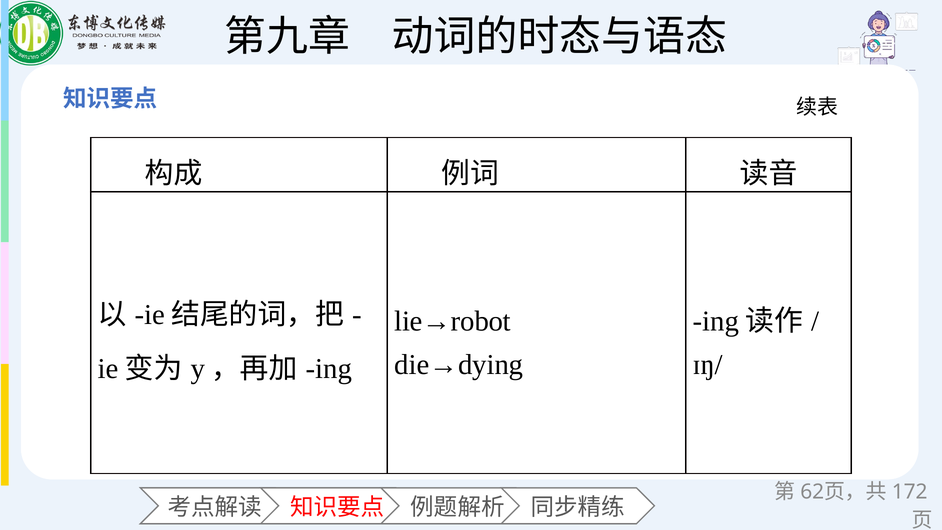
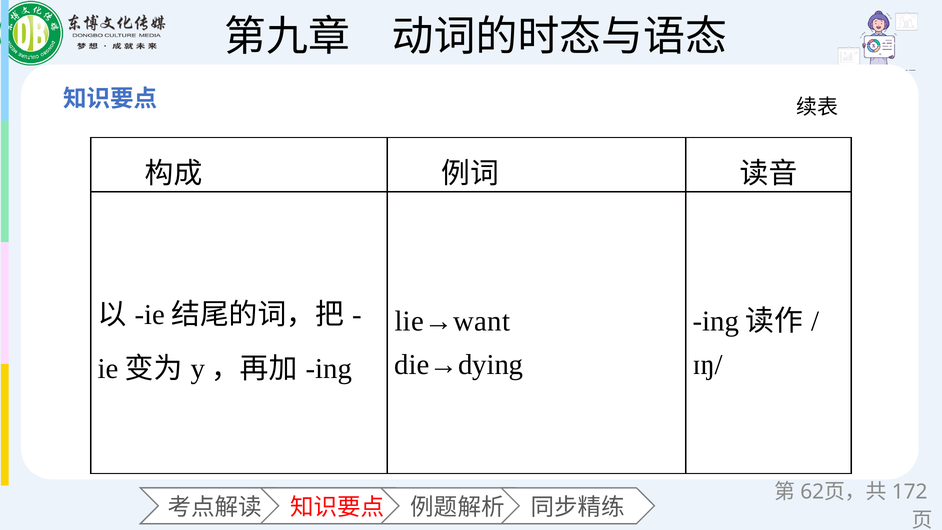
lie→robot: lie→robot -> lie→want
